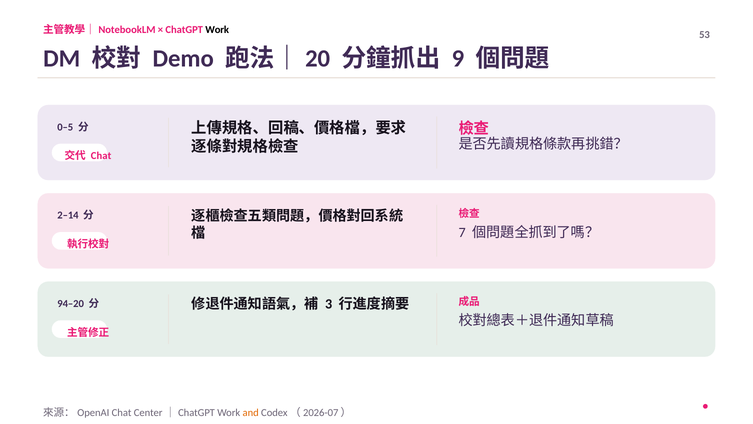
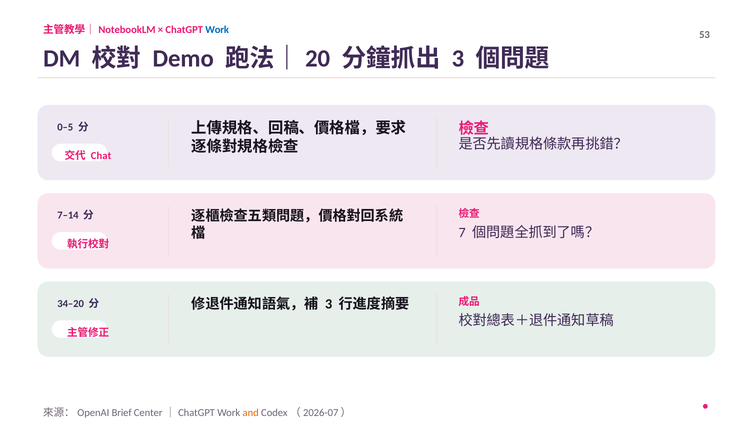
Work at (217, 30) colour: black -> blue
9 at (458, 59): 9 -> 3
2–14: 2–14 -> 7–14
94–20: 94–20 -> 34–20
Chat at (122, 412): Chat -> Brief
